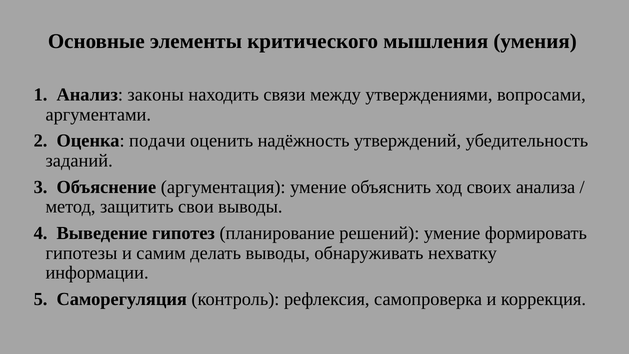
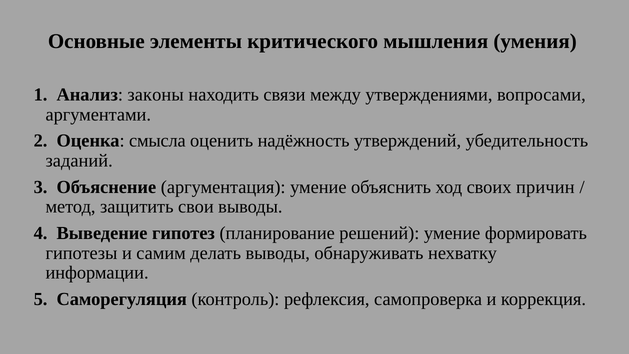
подачи: подачи -> смысла
анализа: анализа -> причин
